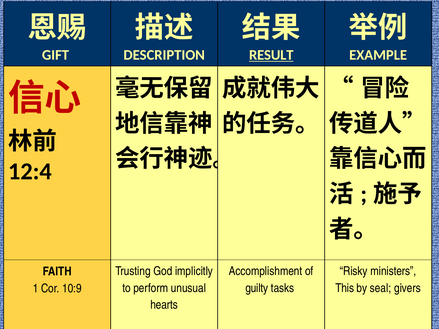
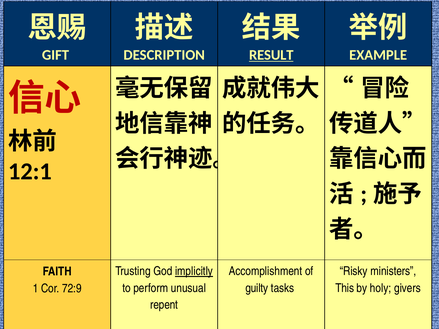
12:4: 12:4 -> 12:1
implicitly underline: none -> present
seal: seal -> holy
10:9: 10:9 -> 72:9
hearts: hearts -> repent
